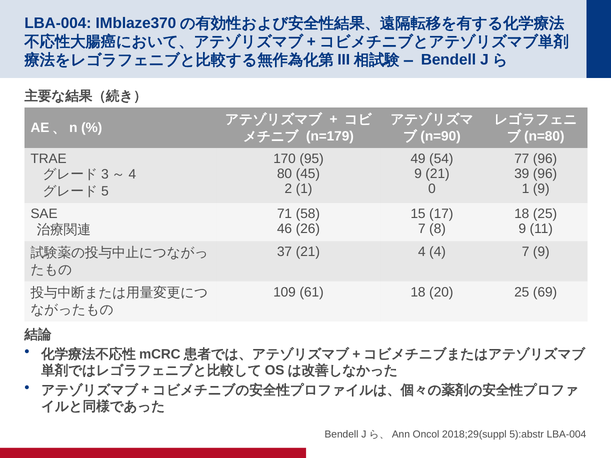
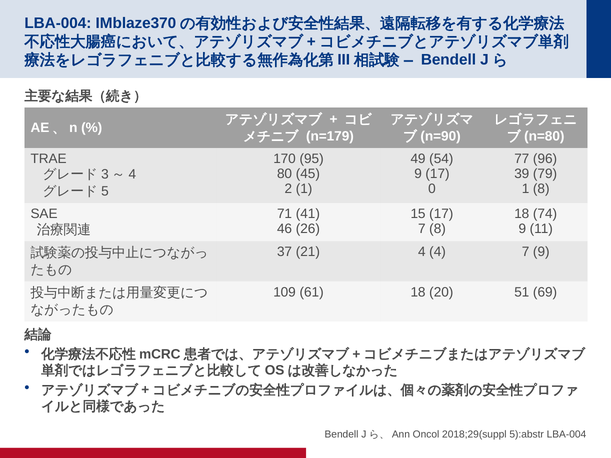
9 21: 21 -> 17
39 96: 96 -> 79
1 9: 9 -> 8
58: 58 -> 41
18 25: 25 -> 74
20 25: 25 -> 51
